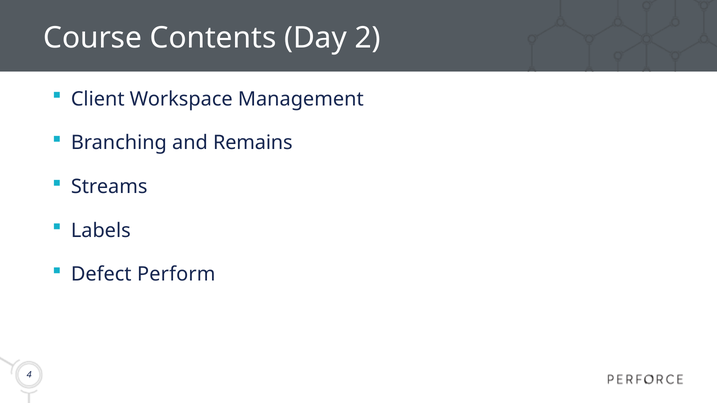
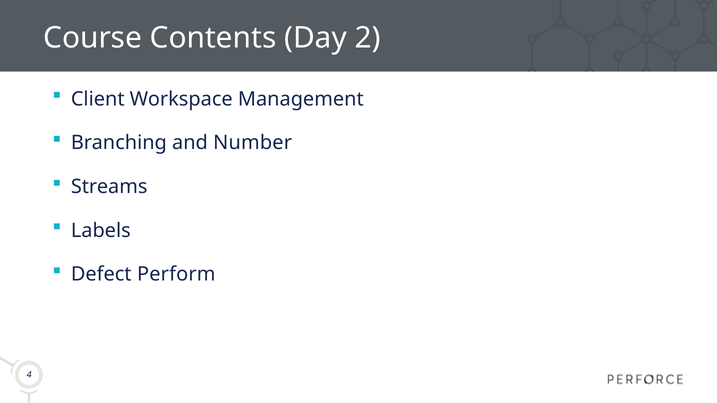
Remains: Remains -> Number
